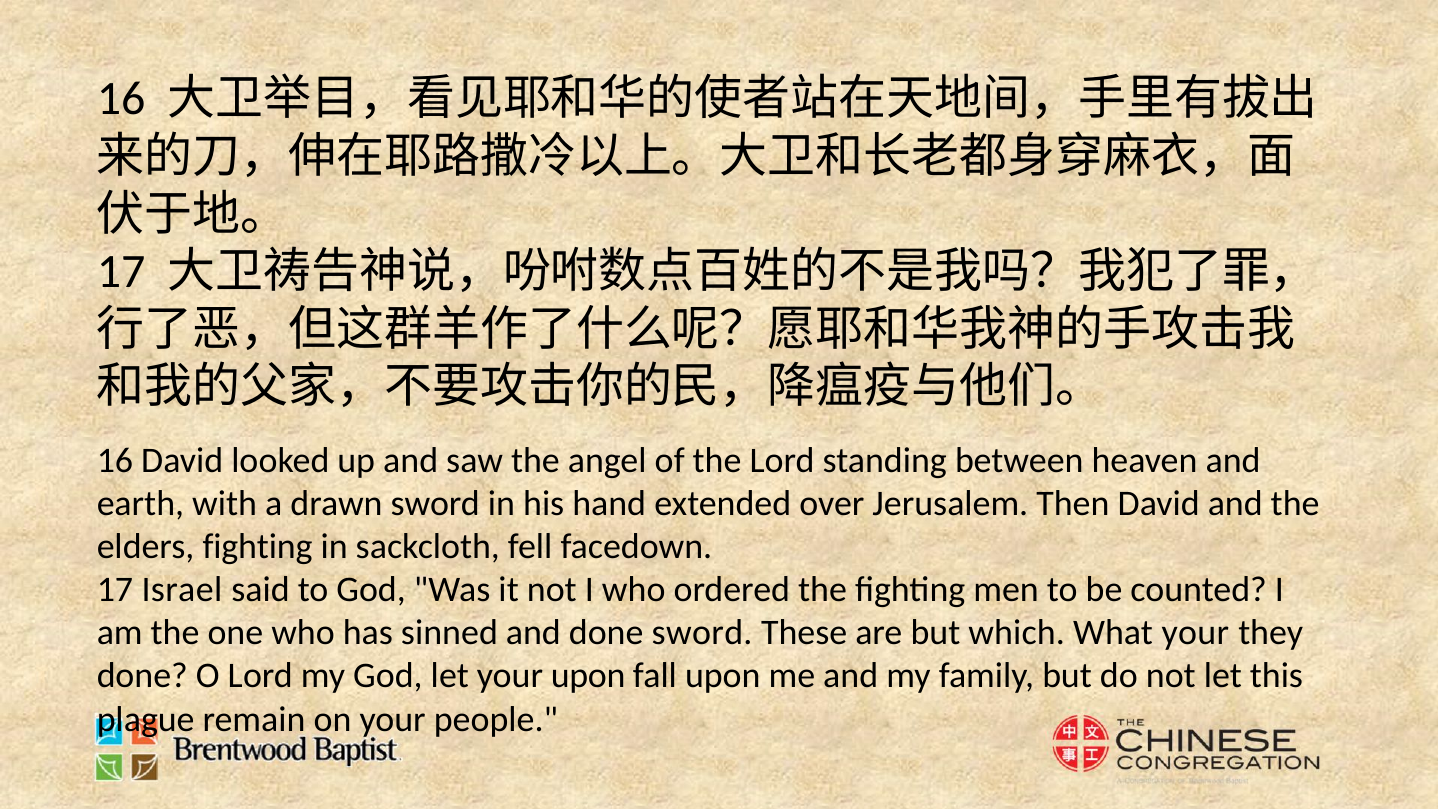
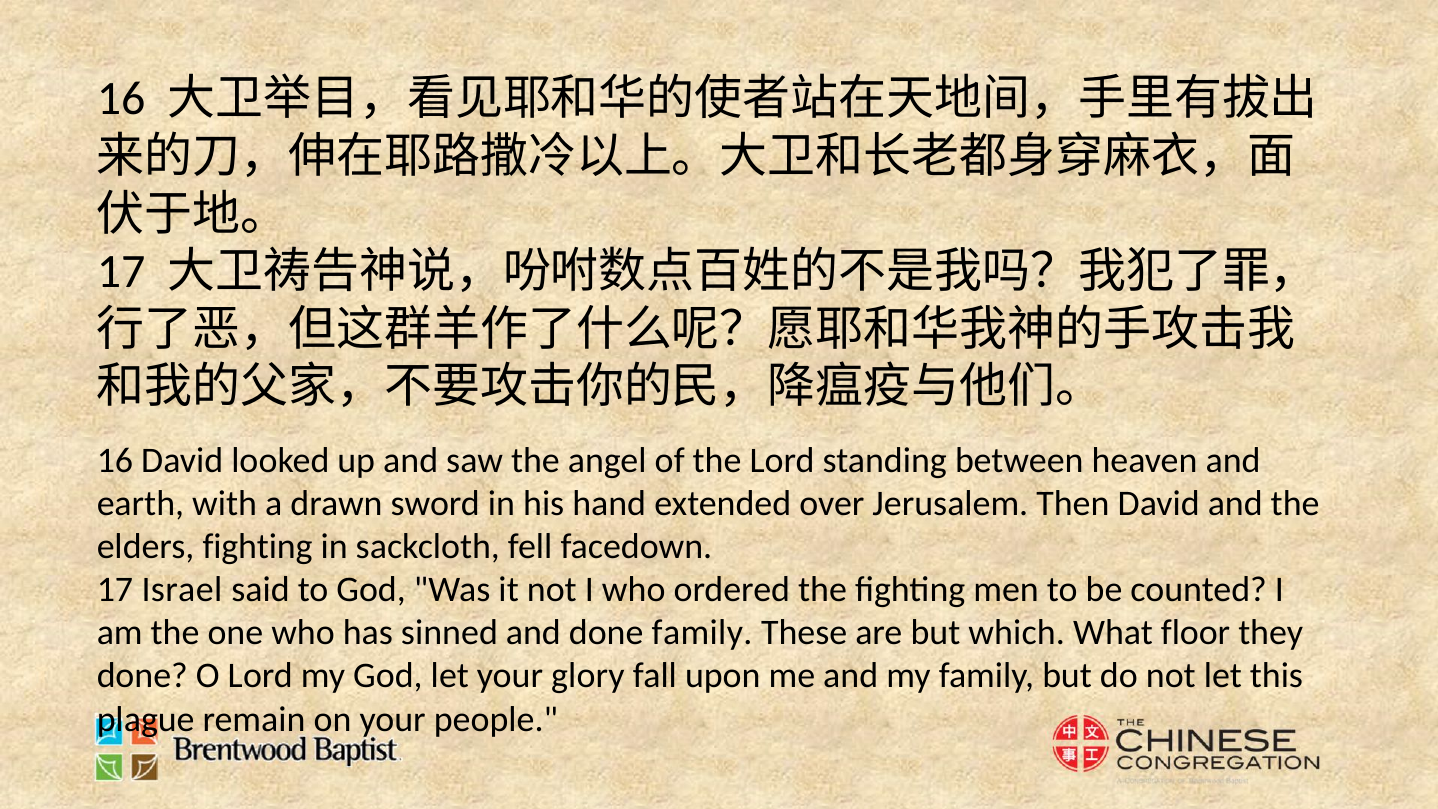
done sword: sword -> family
What your: your -> floor
your upon: upon -> glory
